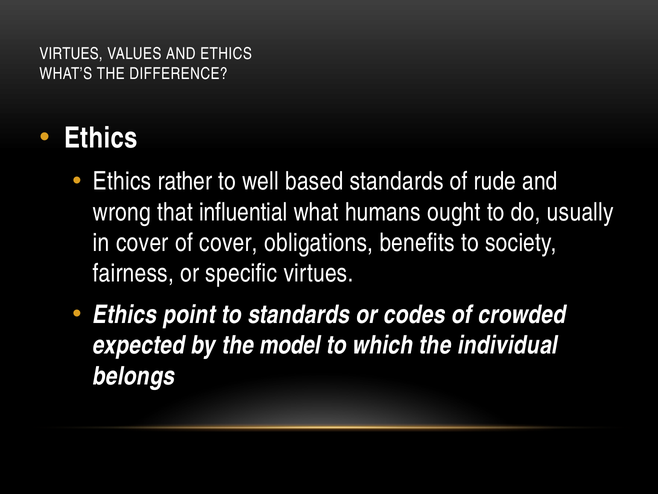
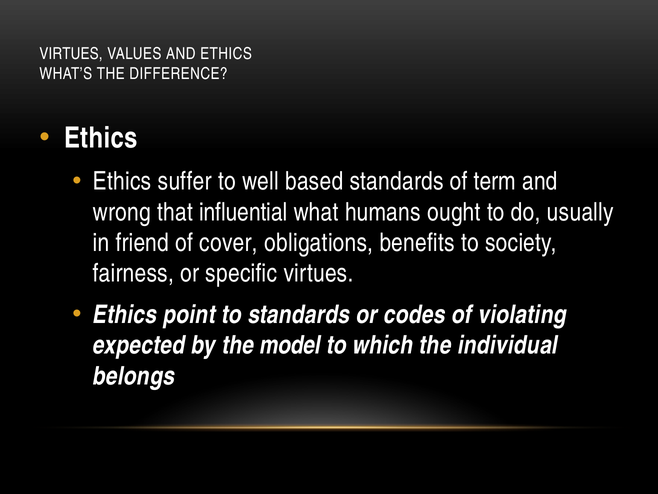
rather: rather -> suffer
rude: rude -> term
in cover: cover -> friend
crowded: crowded -> violating
